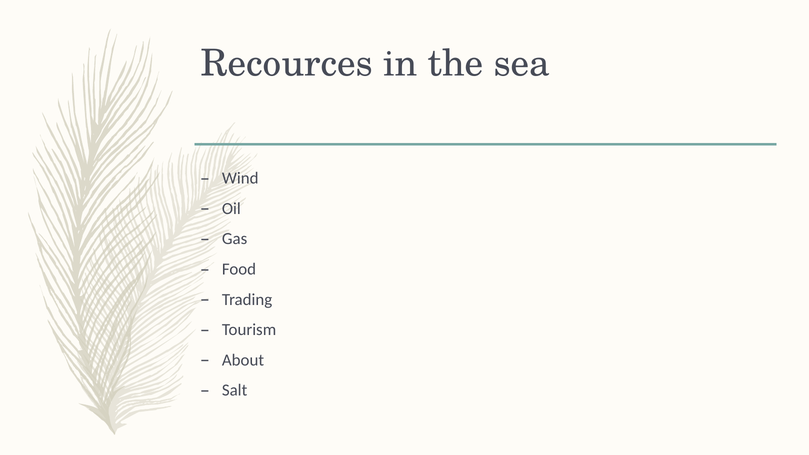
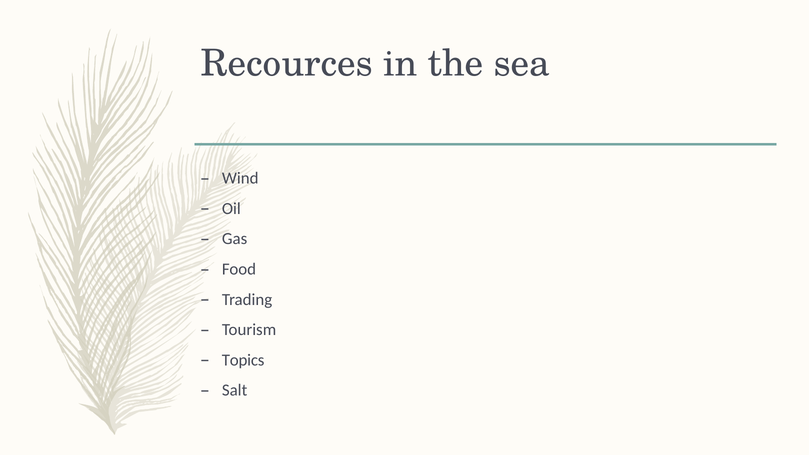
About: About -> Topics
